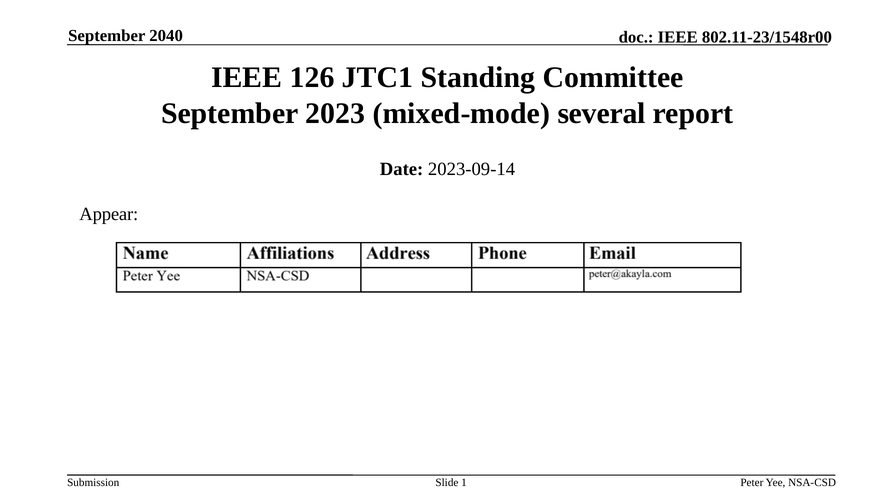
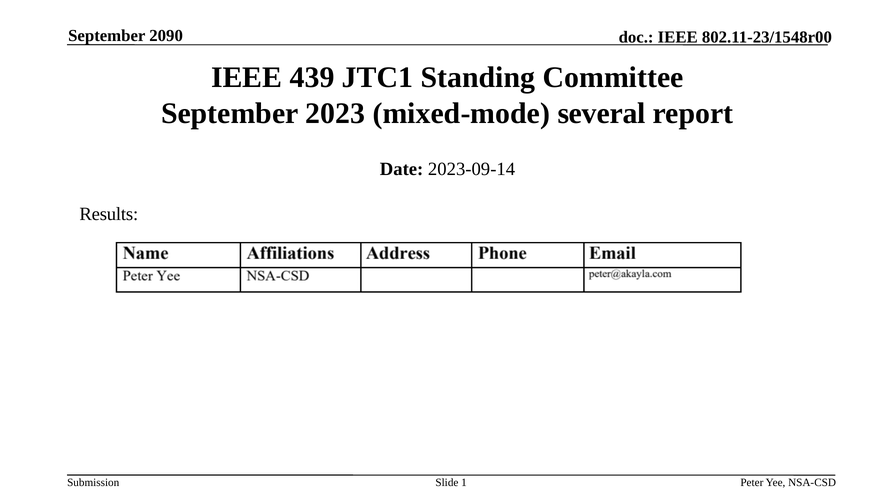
2040: 2040 -> 2090
126: 126 -> 439
Appear: Appear -> Results
